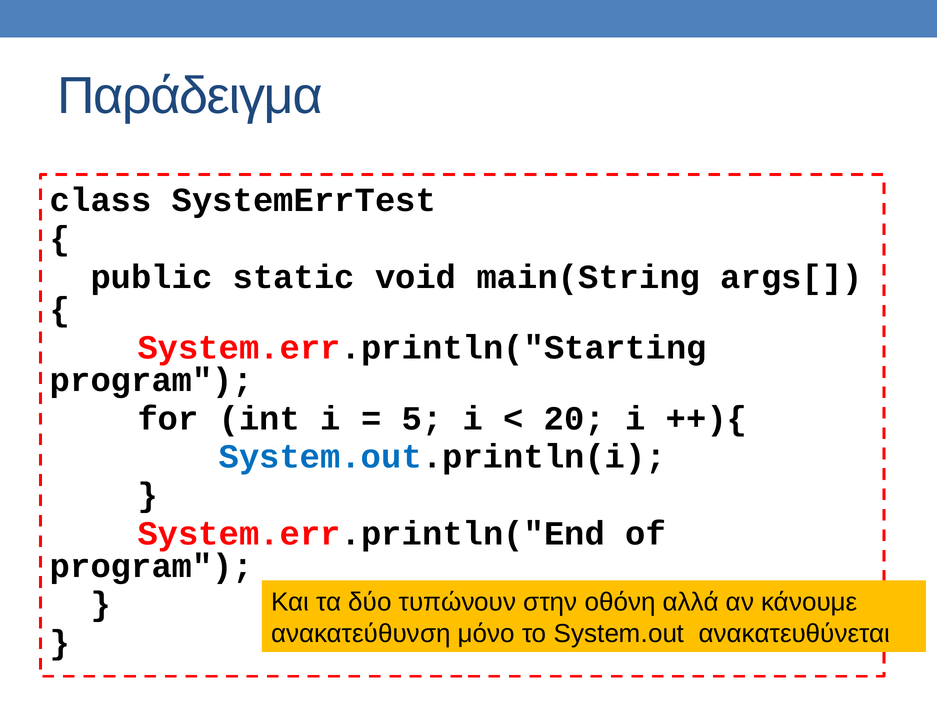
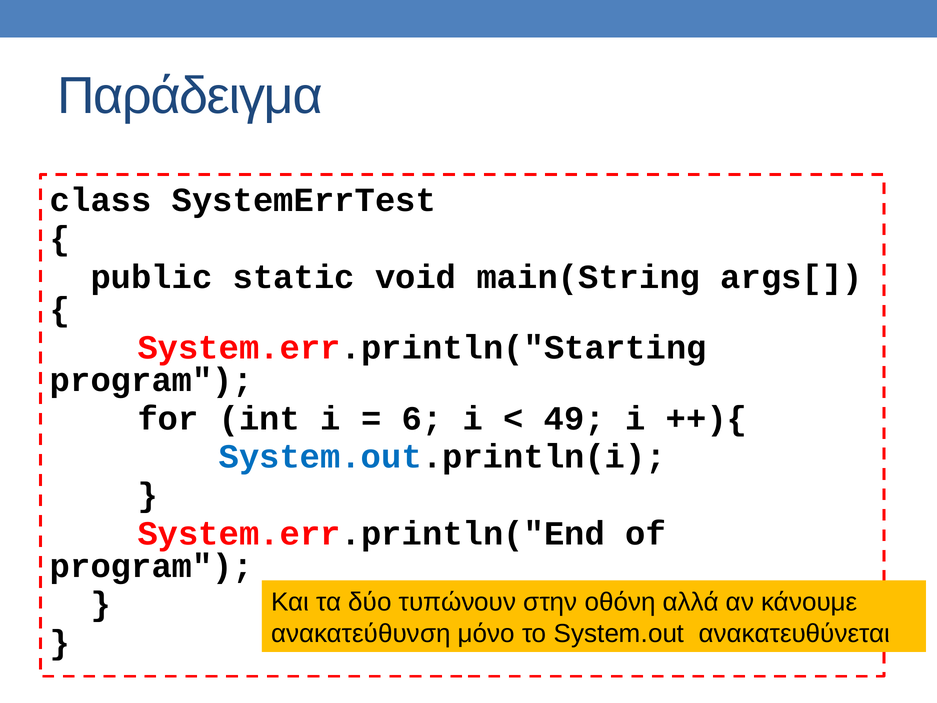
5: 5 -> 6
20: 20 -> 49
